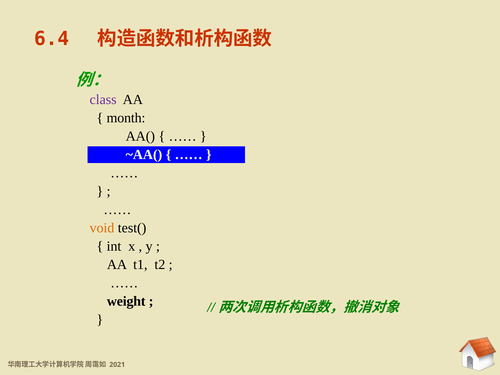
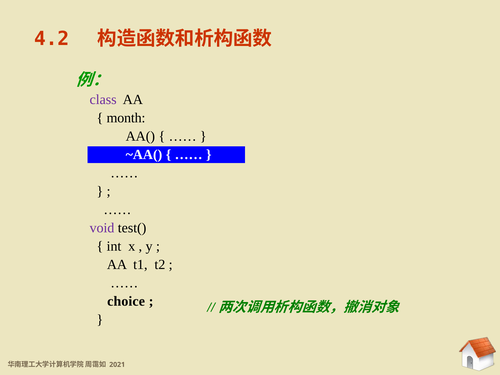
6.4: 6.4 -> 4.2
void colour: orange -> purple
weight: weight -> choice
